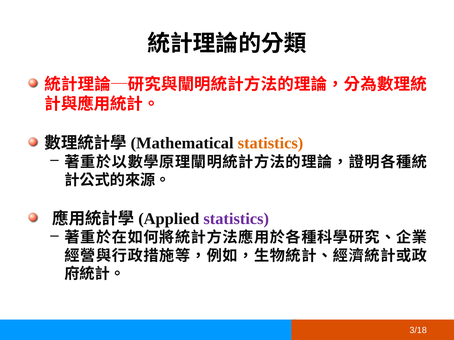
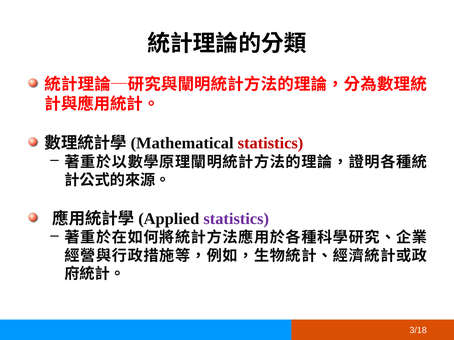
statistics at (270, 143) colour: orange -> red
